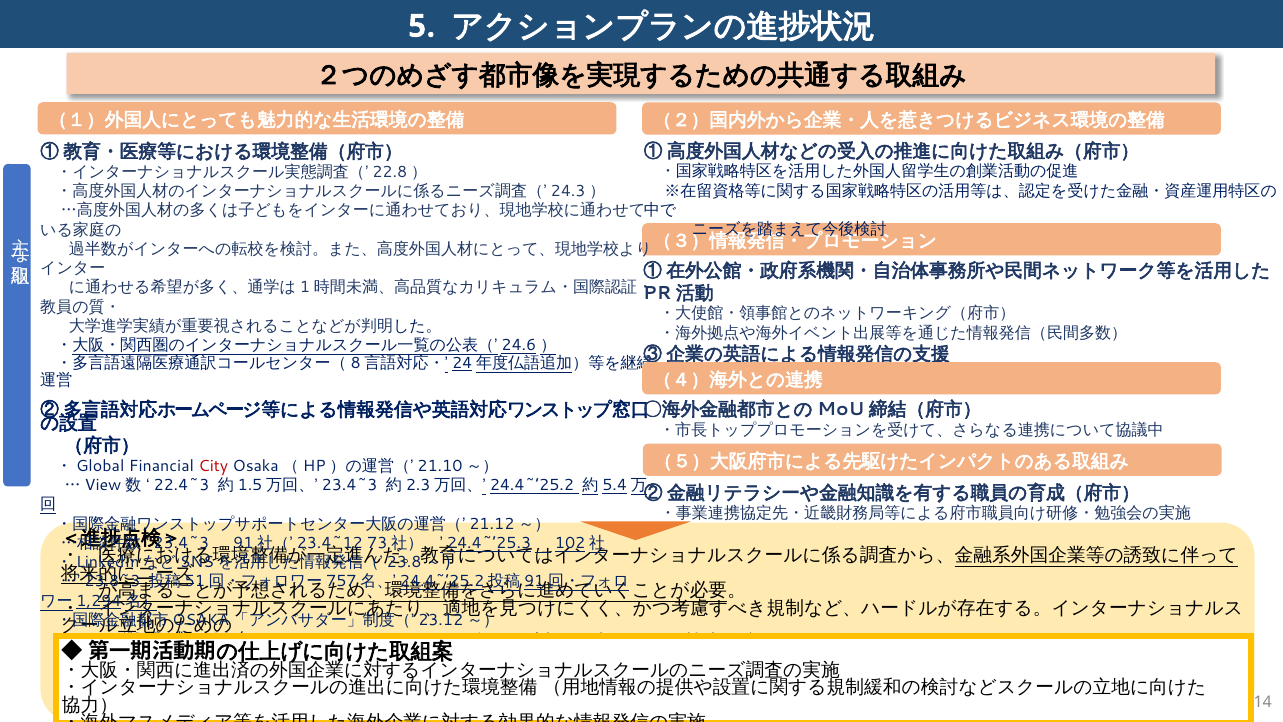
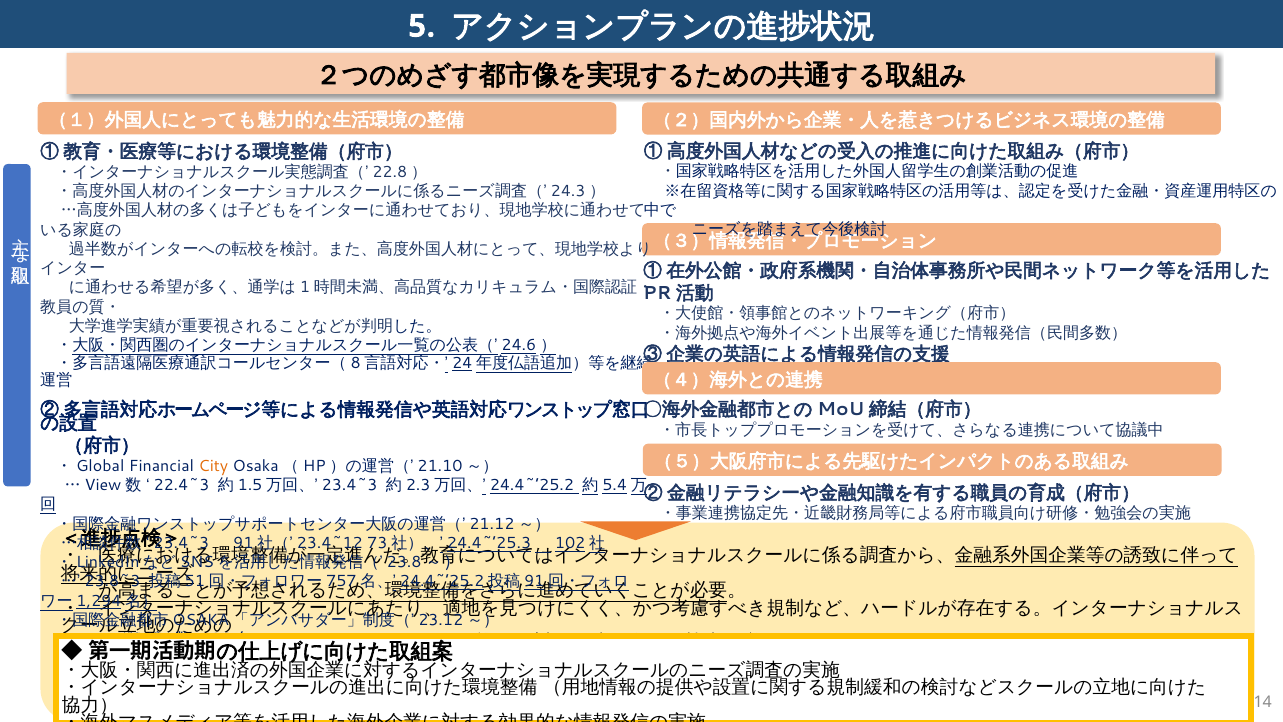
City colour: red -> orange
